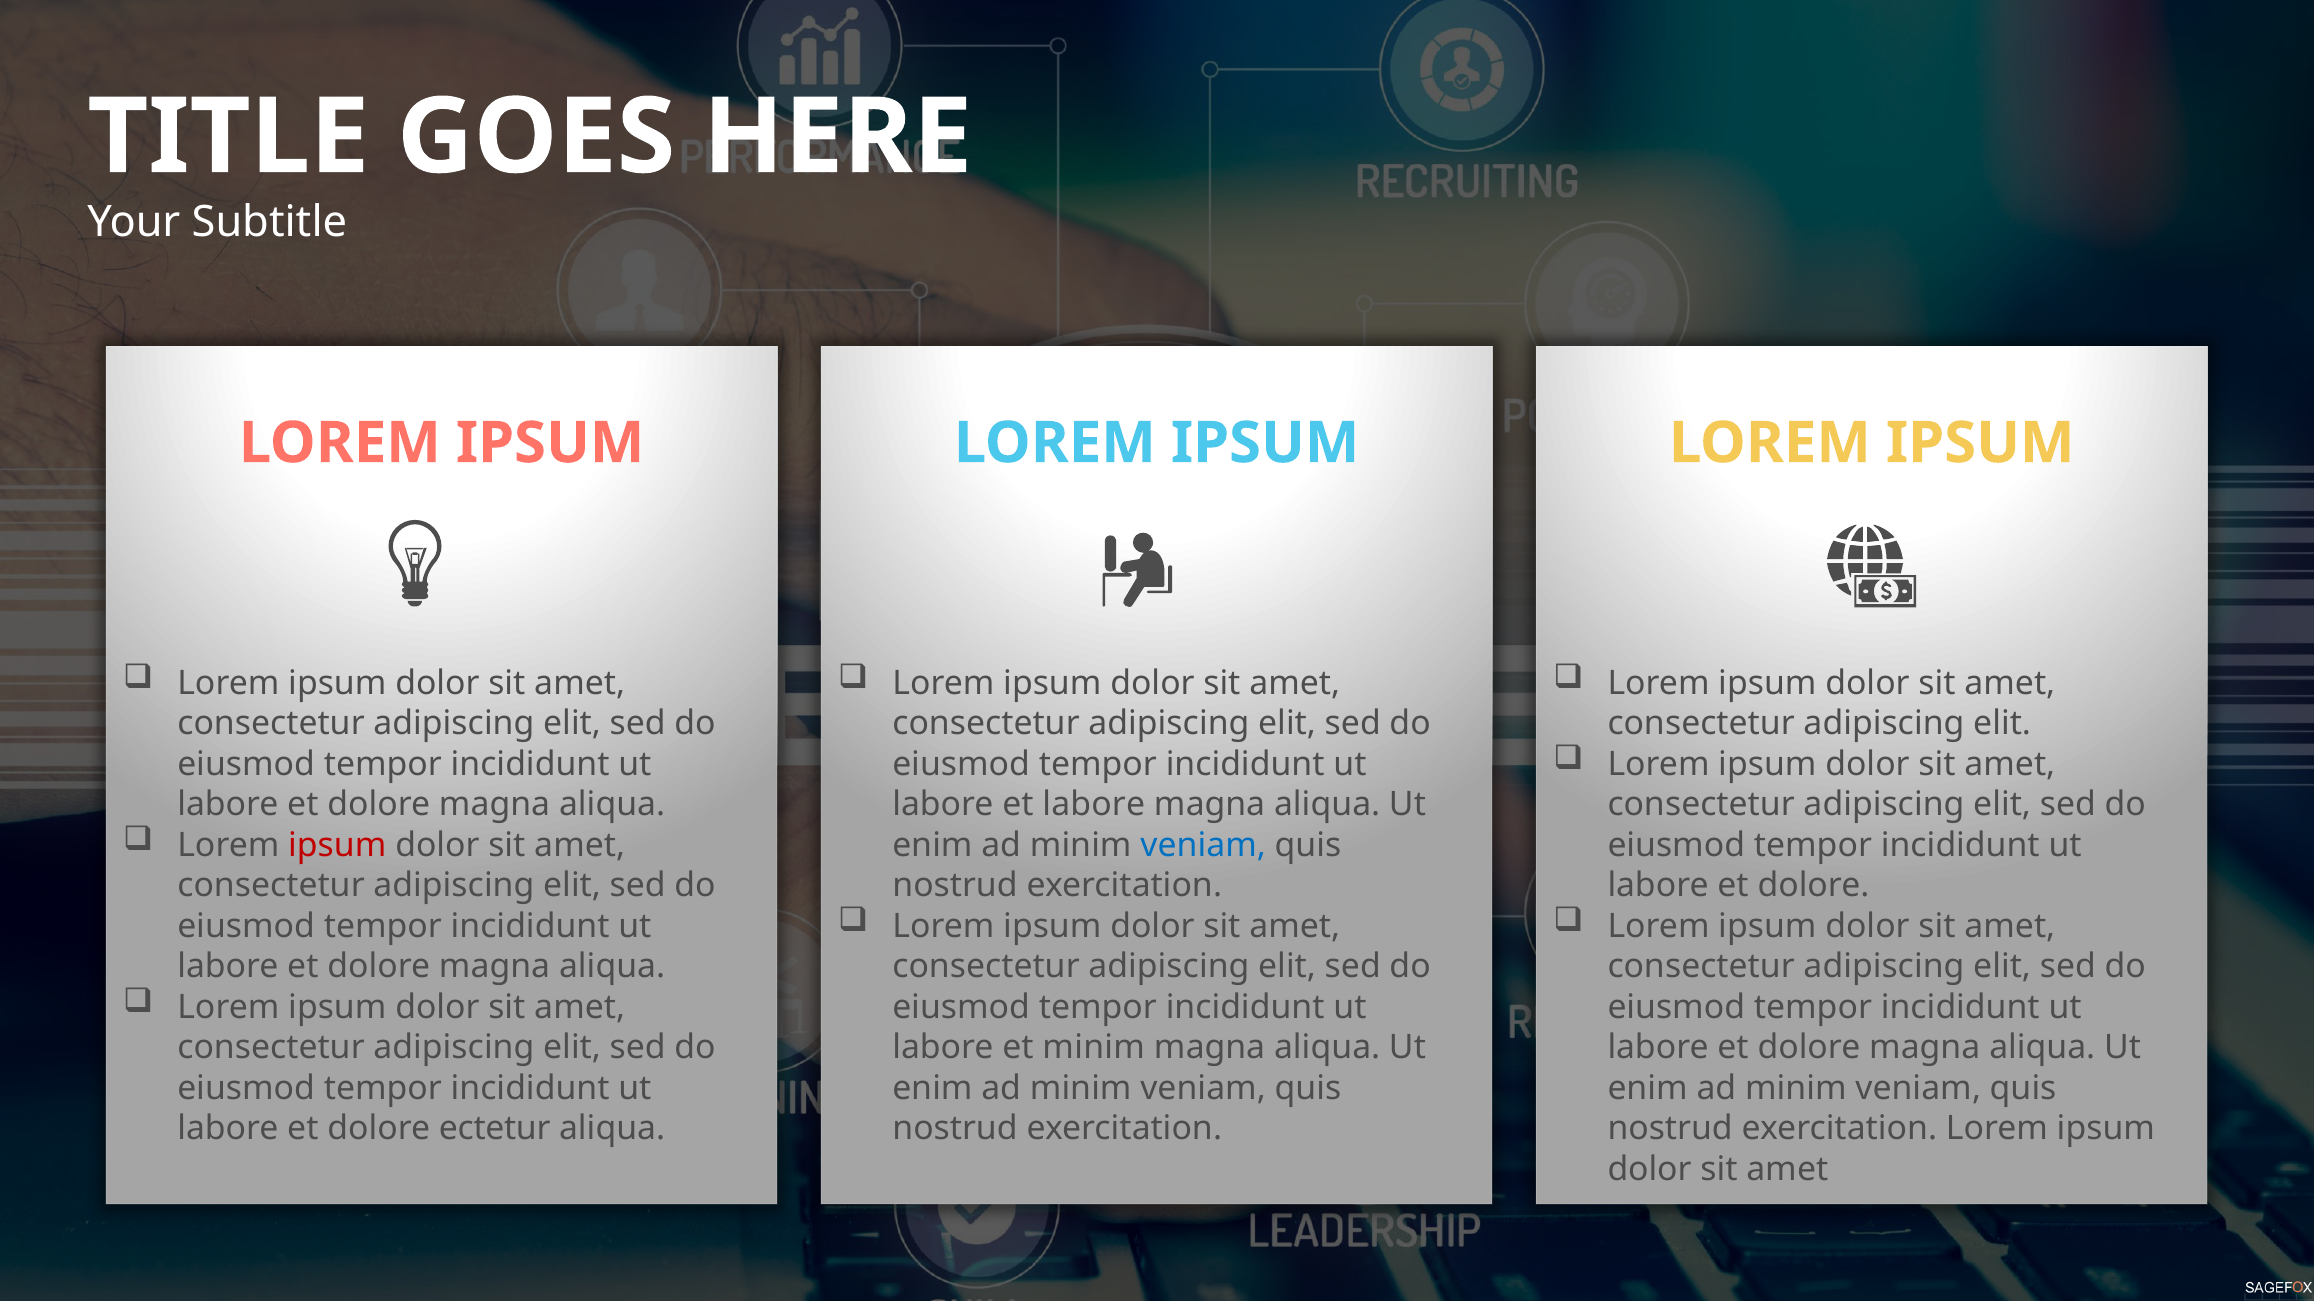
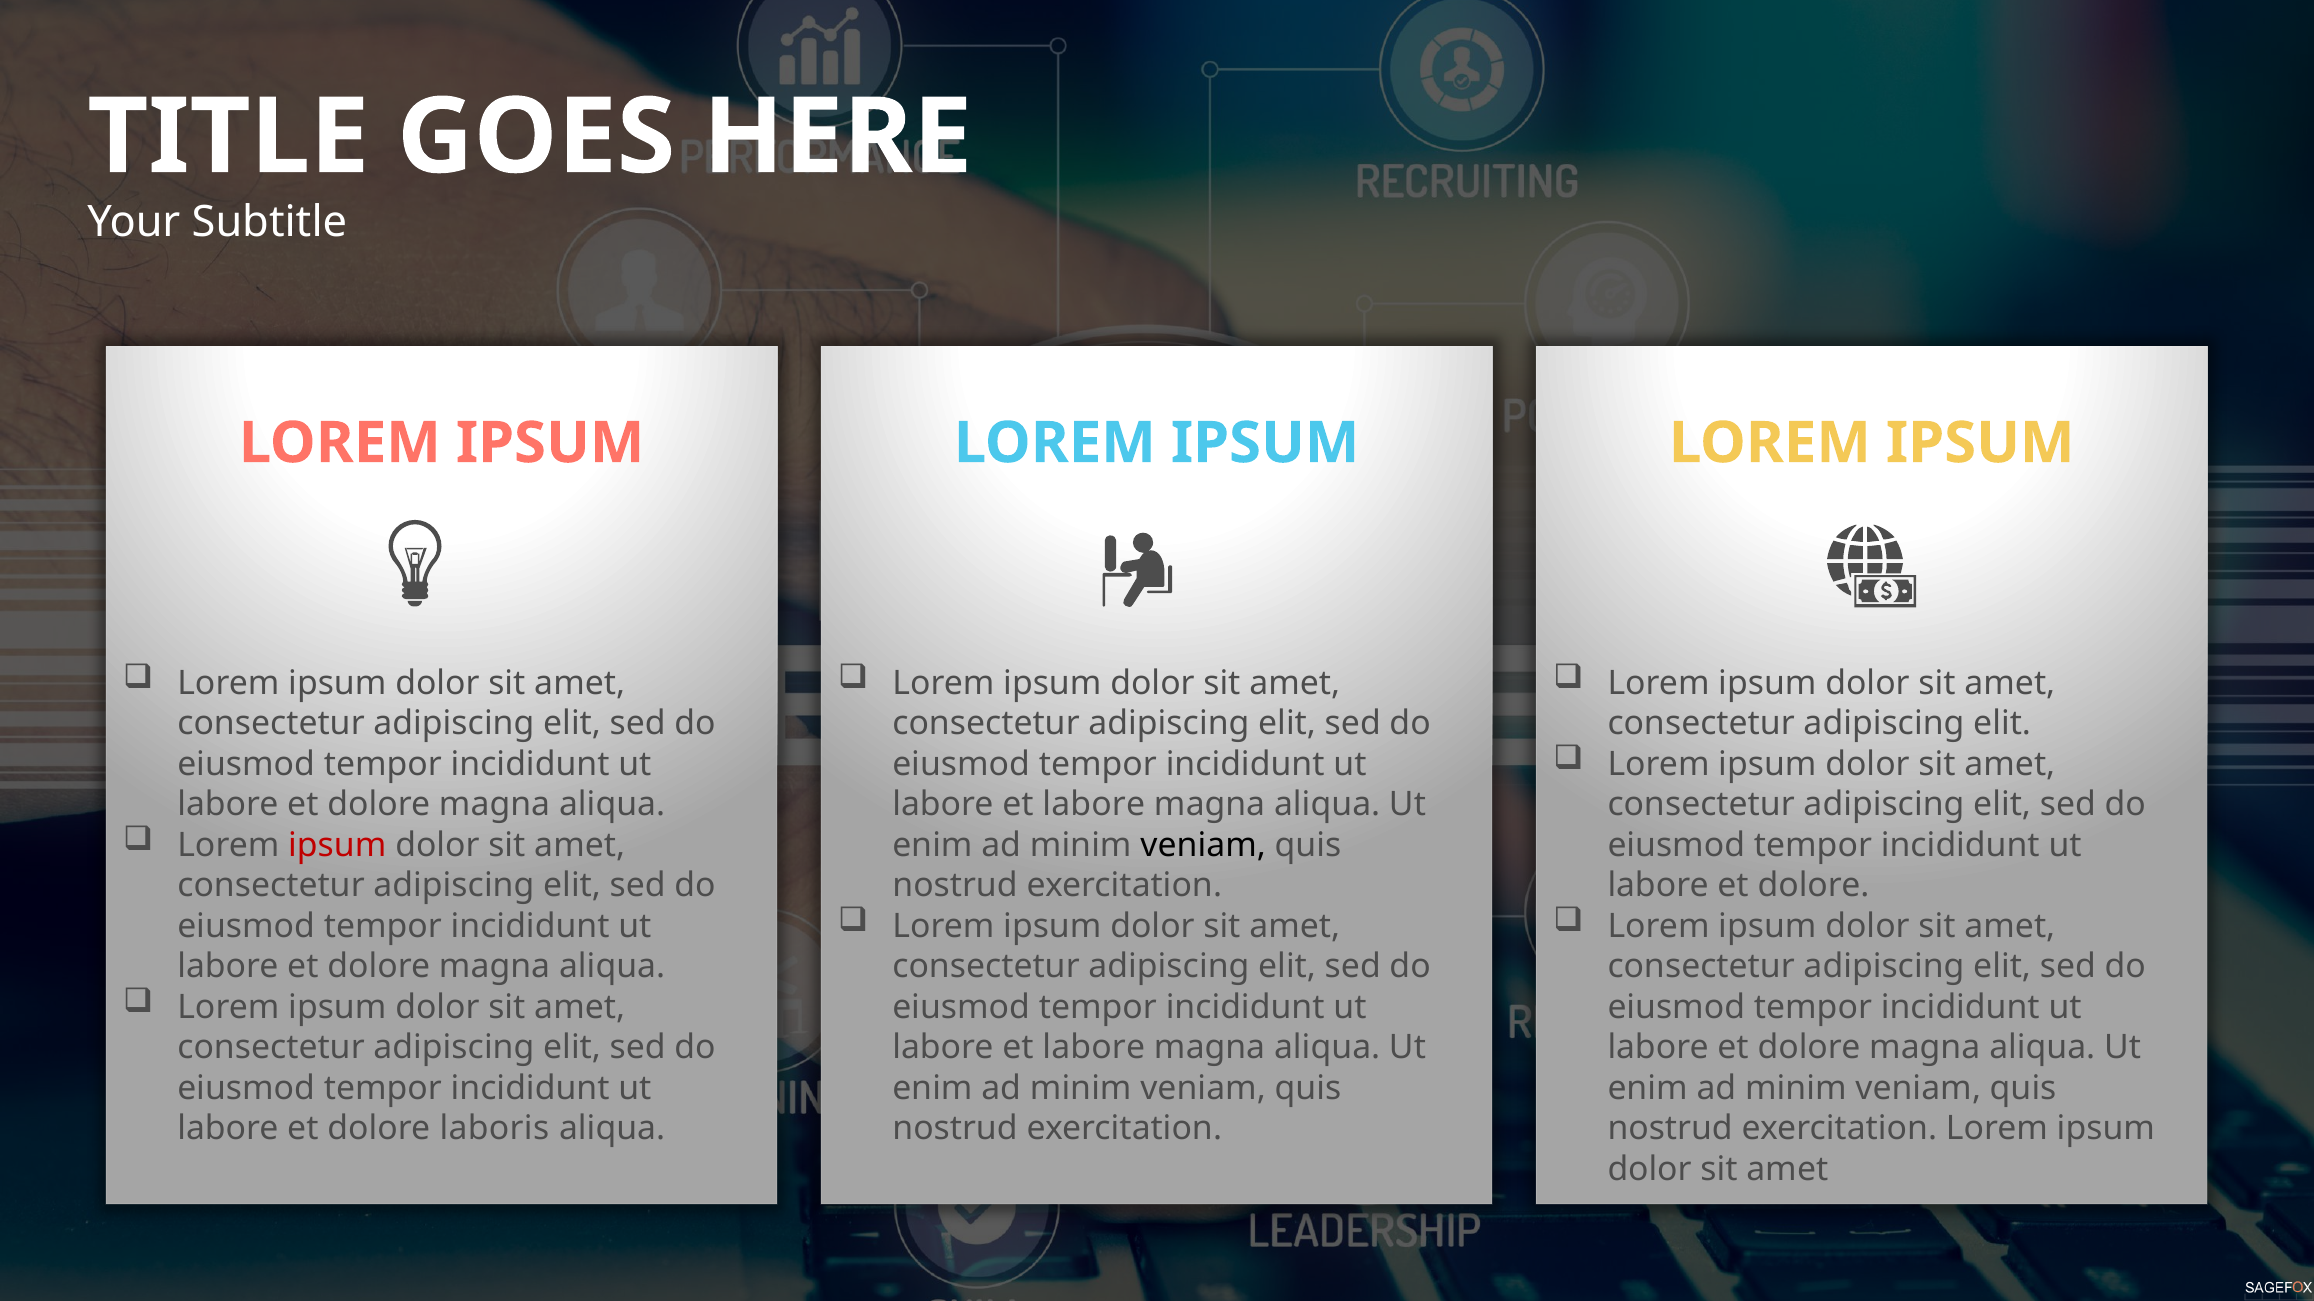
veniam at (1203, 846) colour: blue -> black
minim at (1094, 1048): minim -> labore
ectetur: ectetur -> laboris
